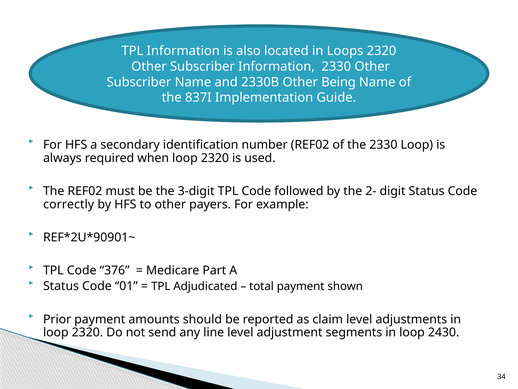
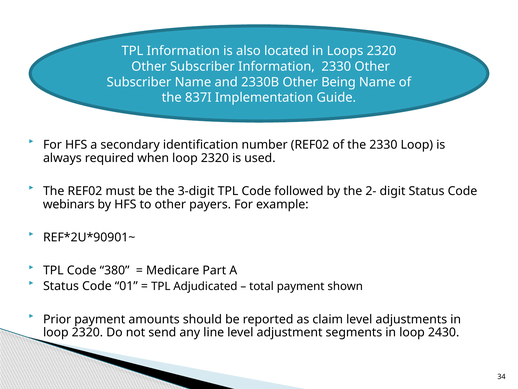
correctly: correctly -> webinars
376: 376 -> 380
